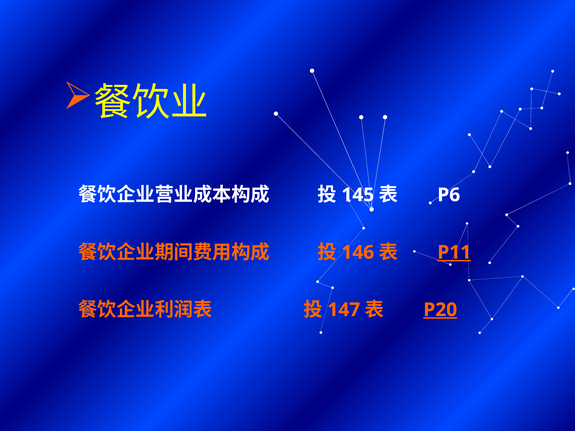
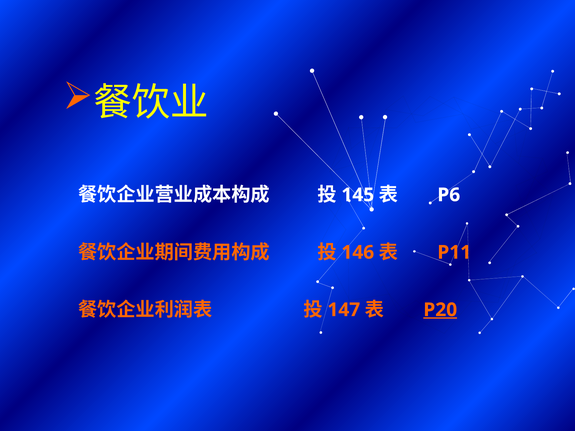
P11 underline: present -> none
